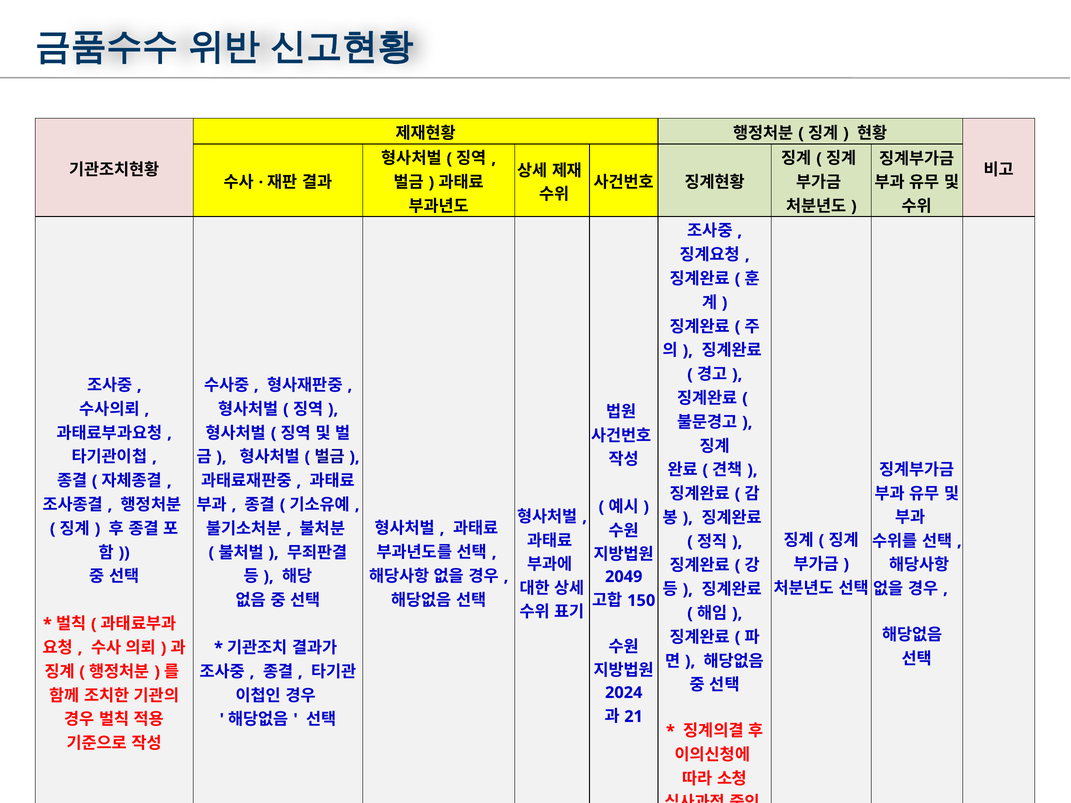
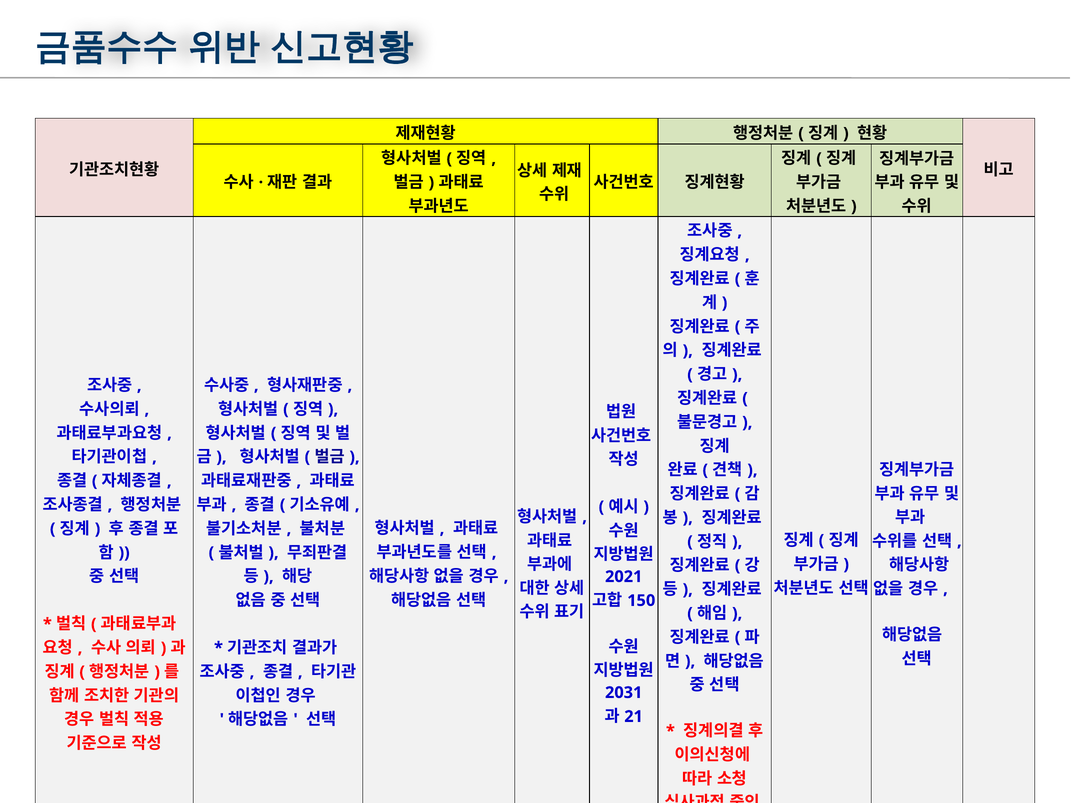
2049: 2049 -> 2021
2024: 2024 -> 2031
